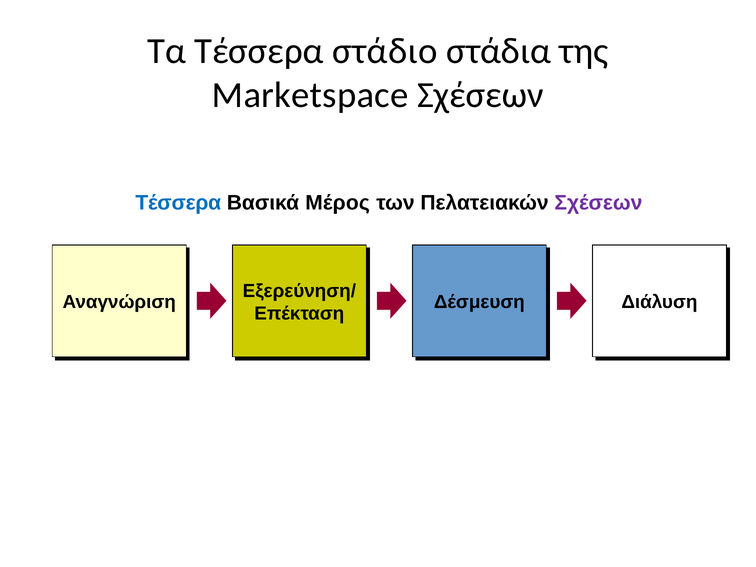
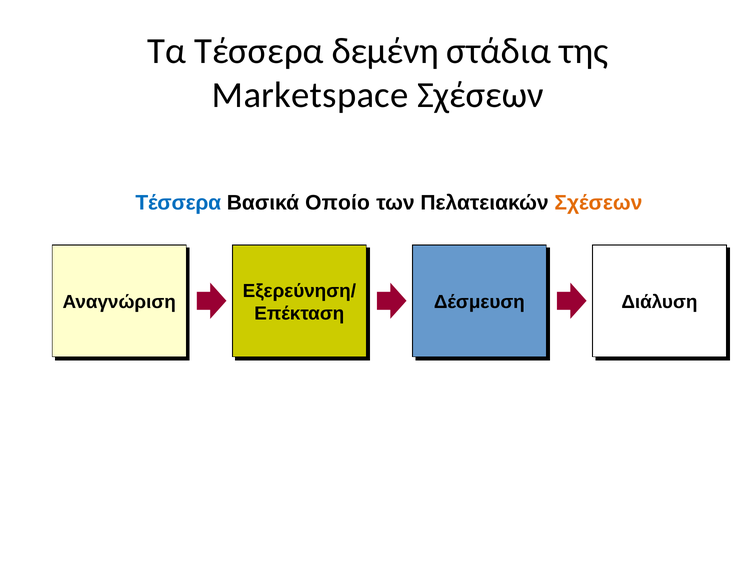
στάδιο: στάδιο -> δεμένη
Μέρος: Μέρος -> Οποίο
Σχέσεων at (598, 203) colour: purple -> orange
